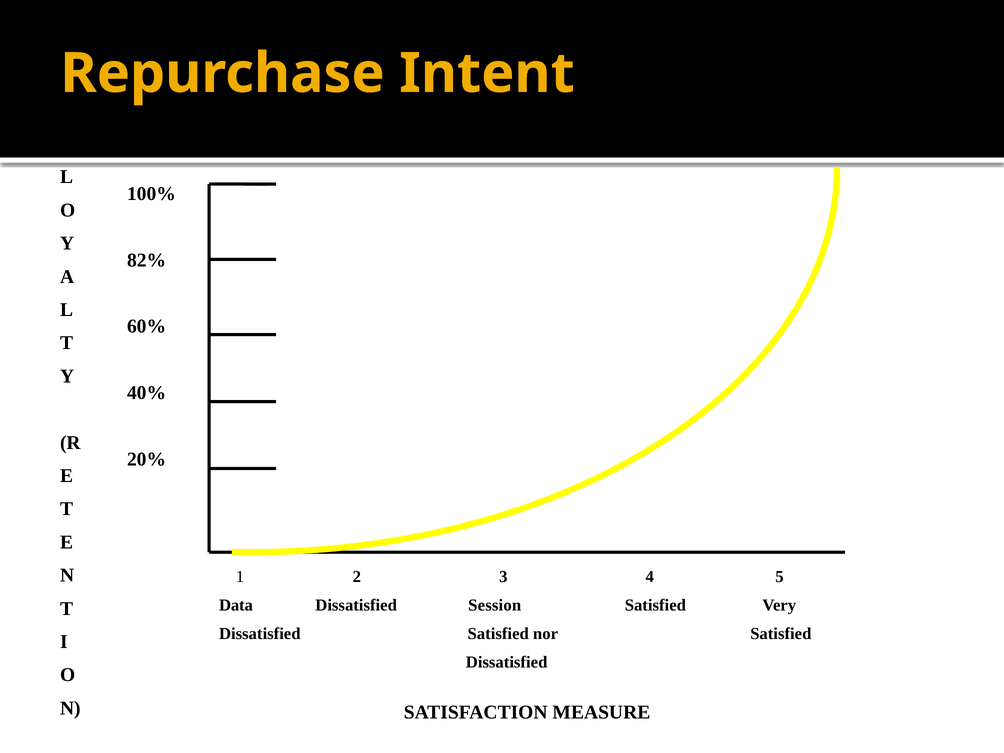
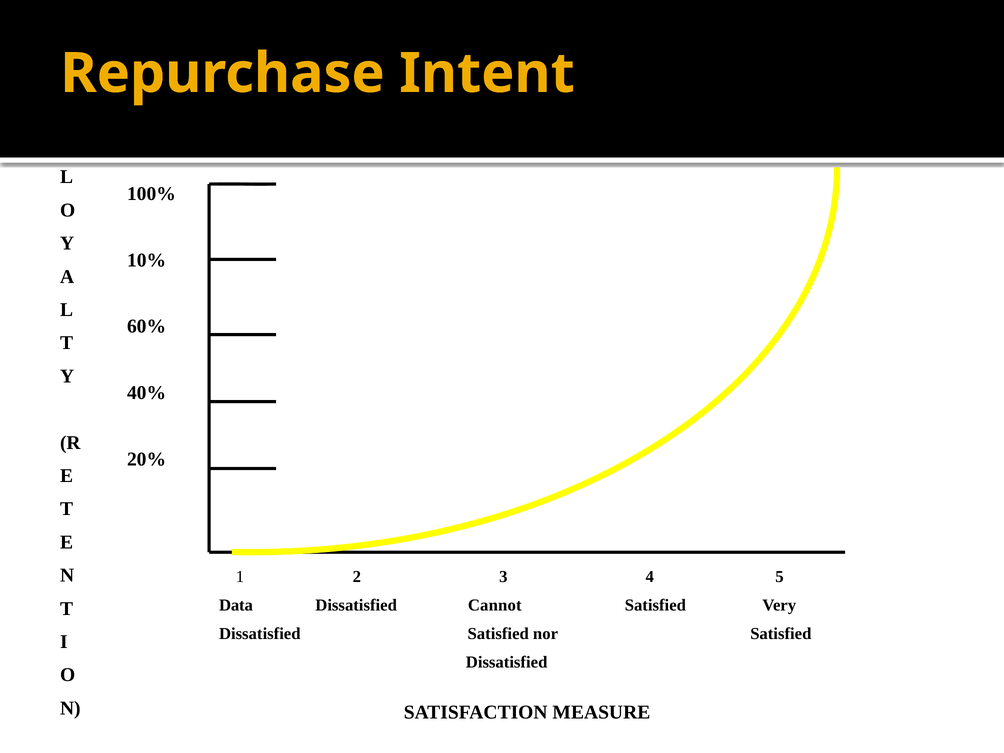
82%: 82% -> 10%
Session: Session -> Cannot
